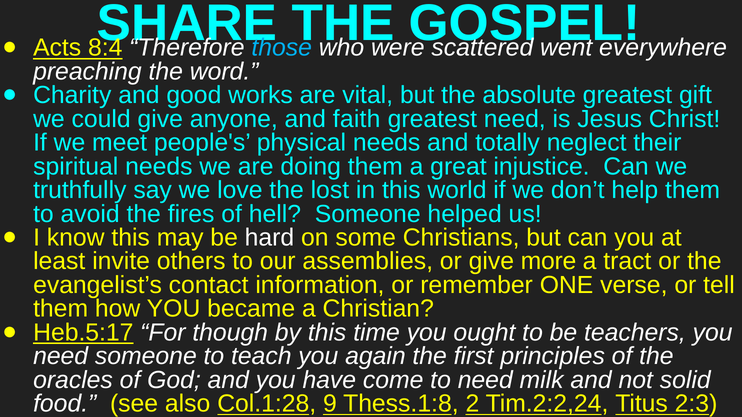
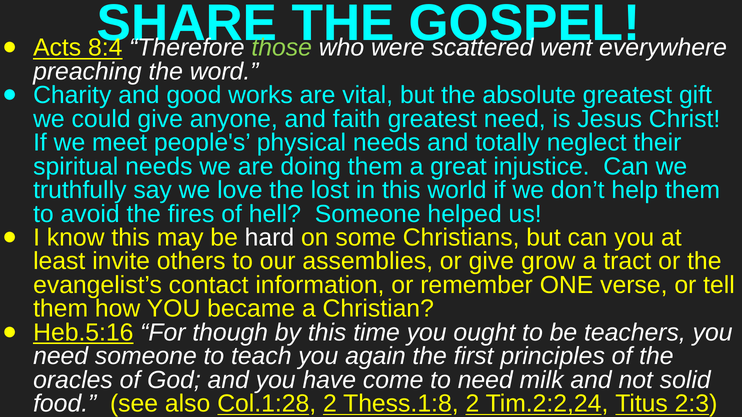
those colour: light blue -> light green
more: more -> grow
Heb.5:17: Heb.5:17 -> Heb.5:16
Col.1:28 9: 9 -> 2
